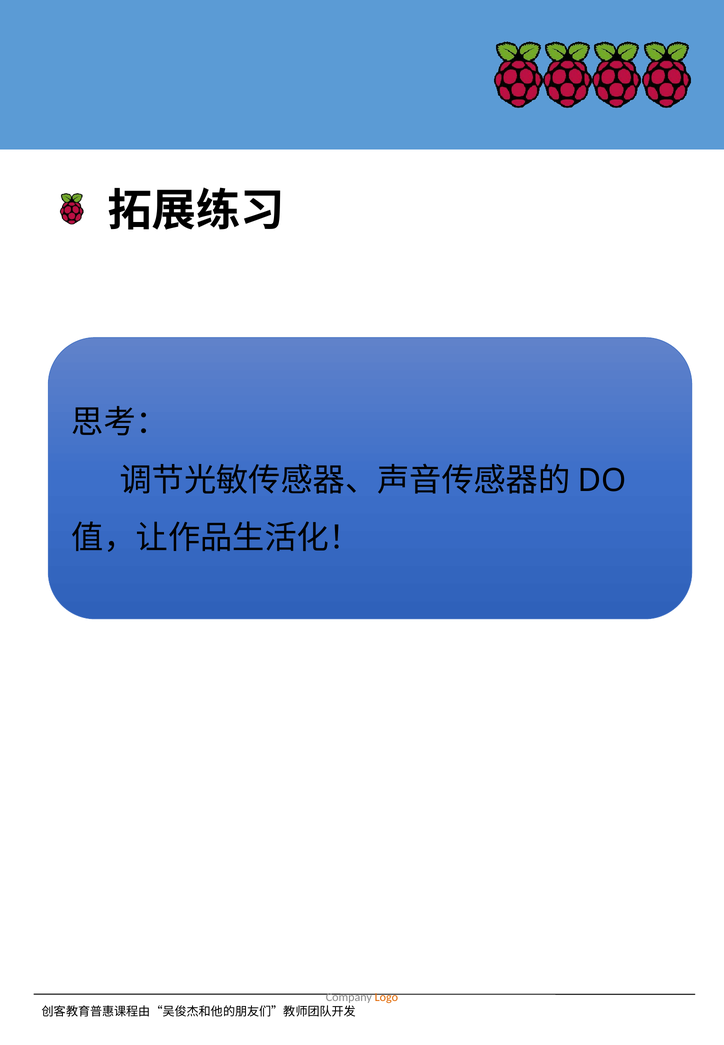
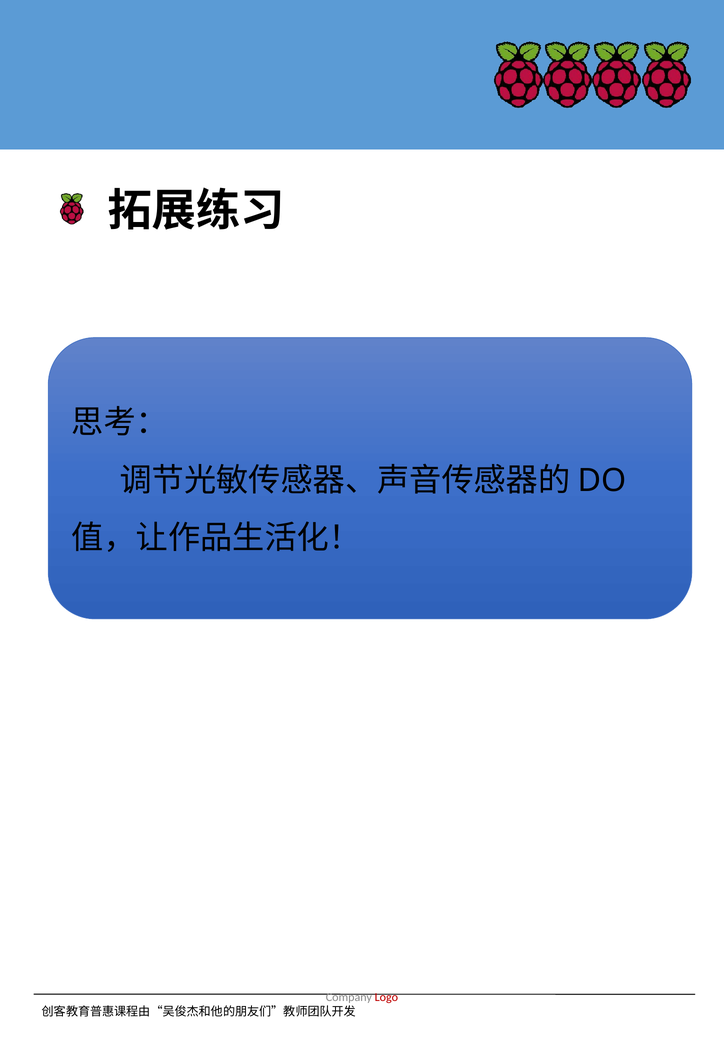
Logo colour: orange -> red
